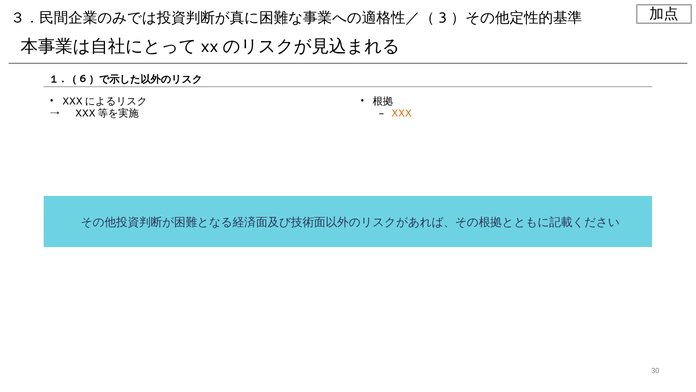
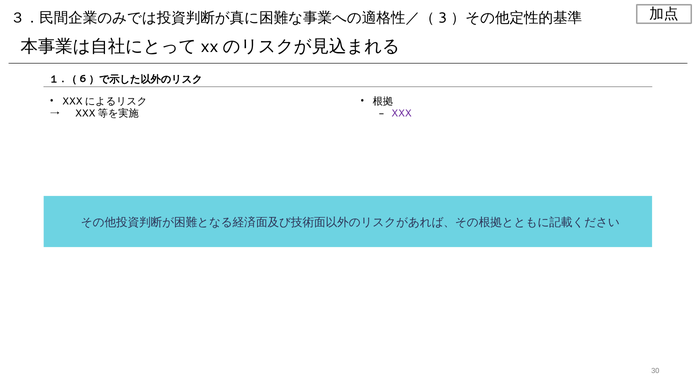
XXX colour: orange -> purple
